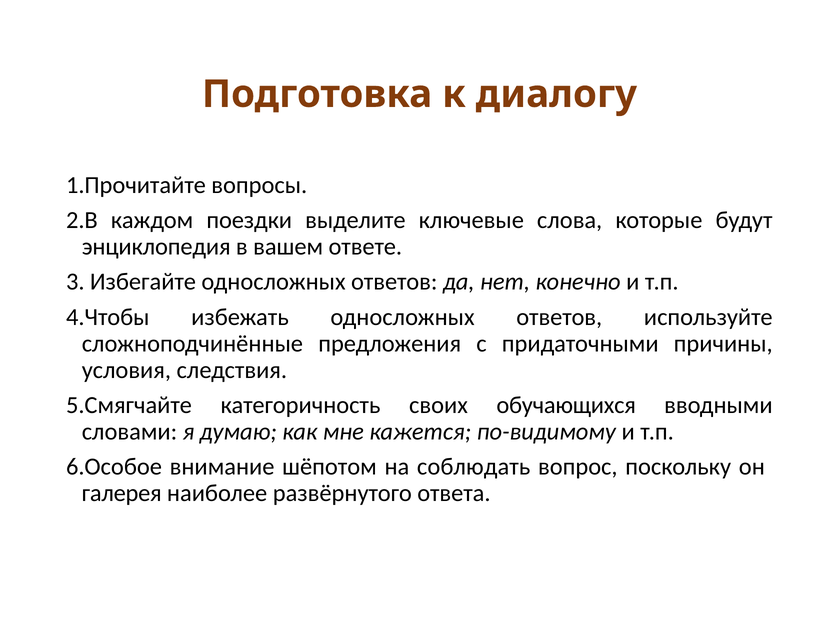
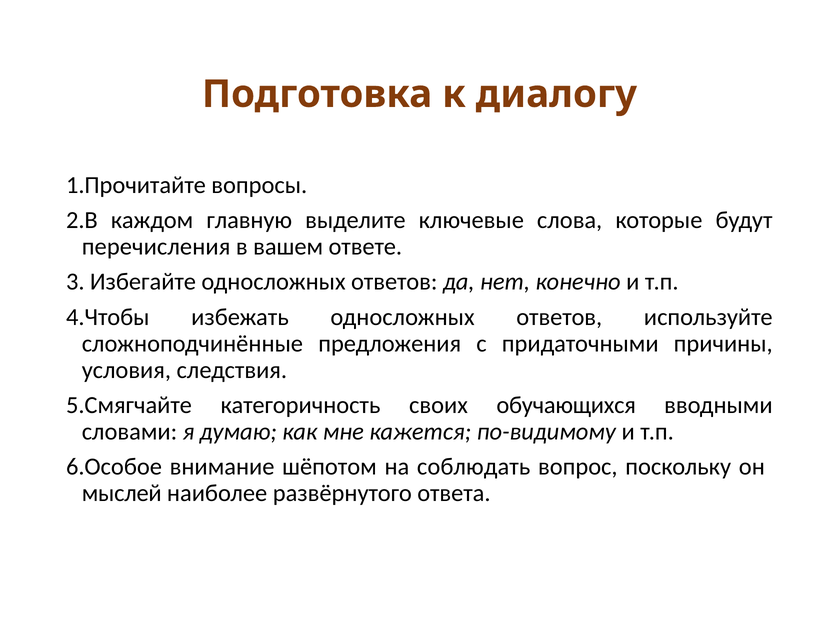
поездки: поездки -> главную
энциклопедия: энциклопедия -> перечисления
галерея: галерея -> мыслей
